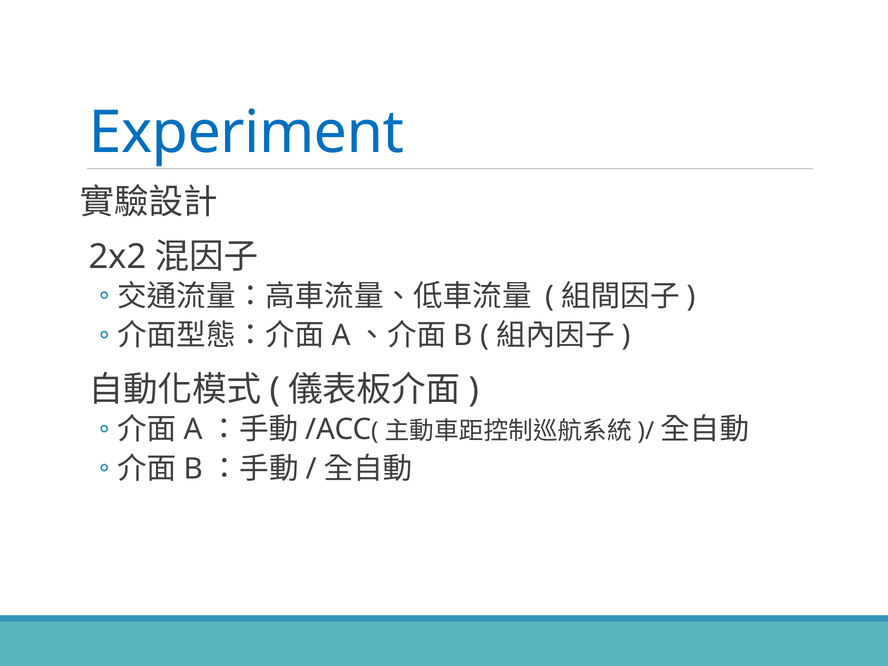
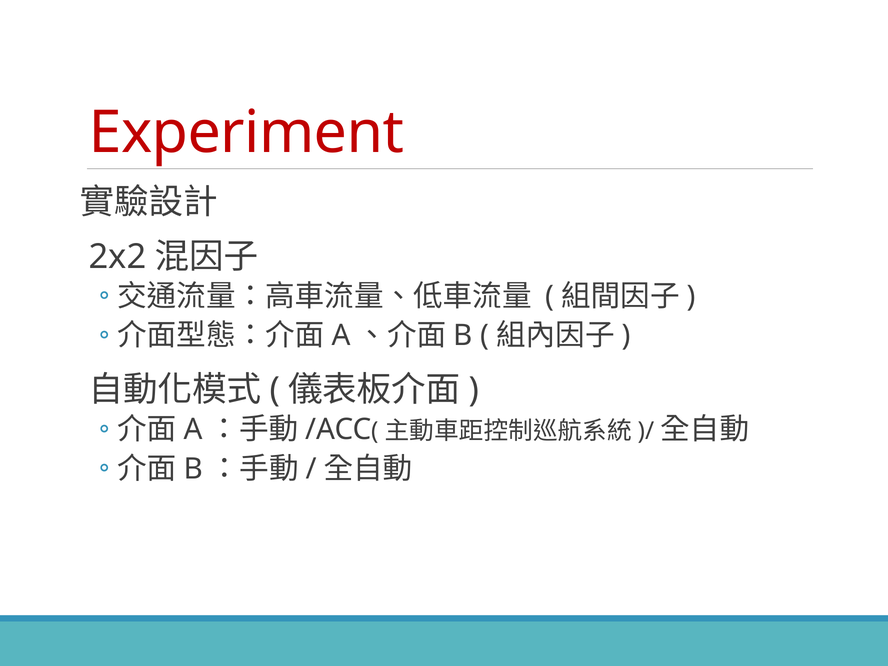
Experiment colour: blue -> red
